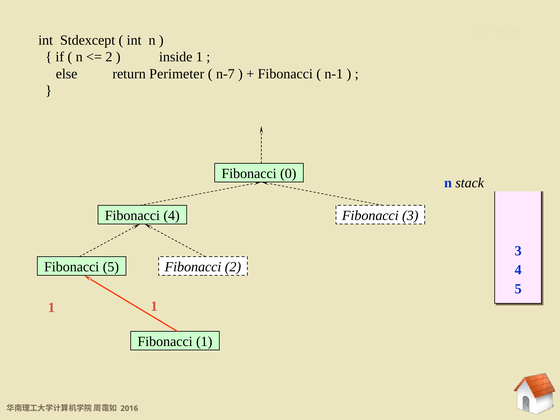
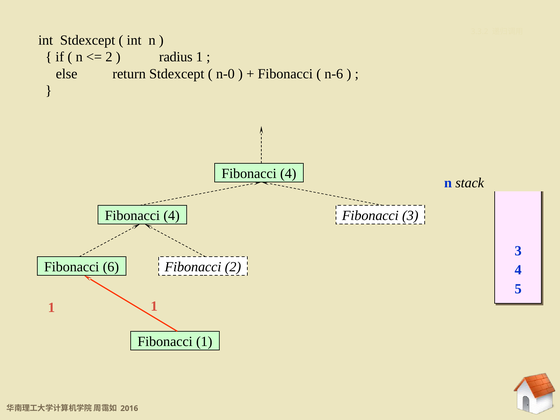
inside: inside -> radius
return Perimeter: Perimeter -> Stdexcept
n-7: n-7 -> n-0
n-1: n-1 -> n-6
0 at (288, 174): 0 -> 4
Fibonacci 5: 5 -> 6
